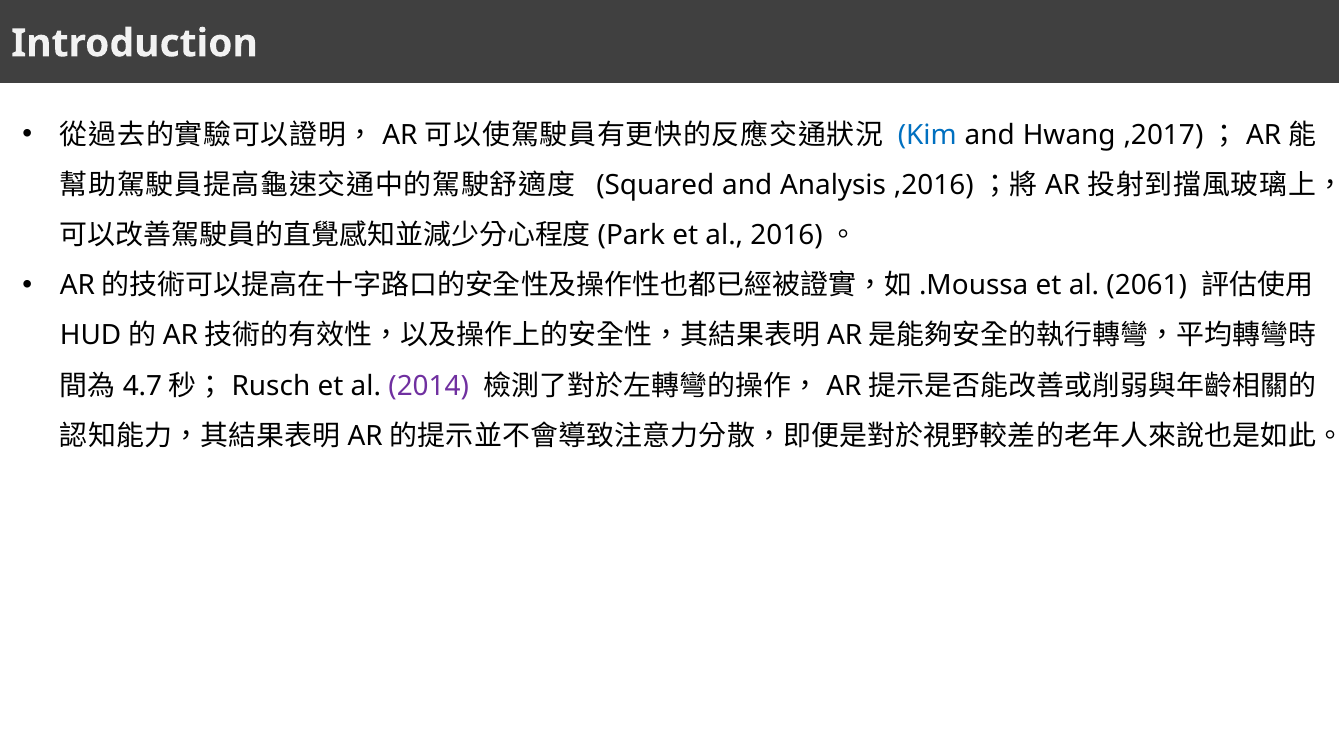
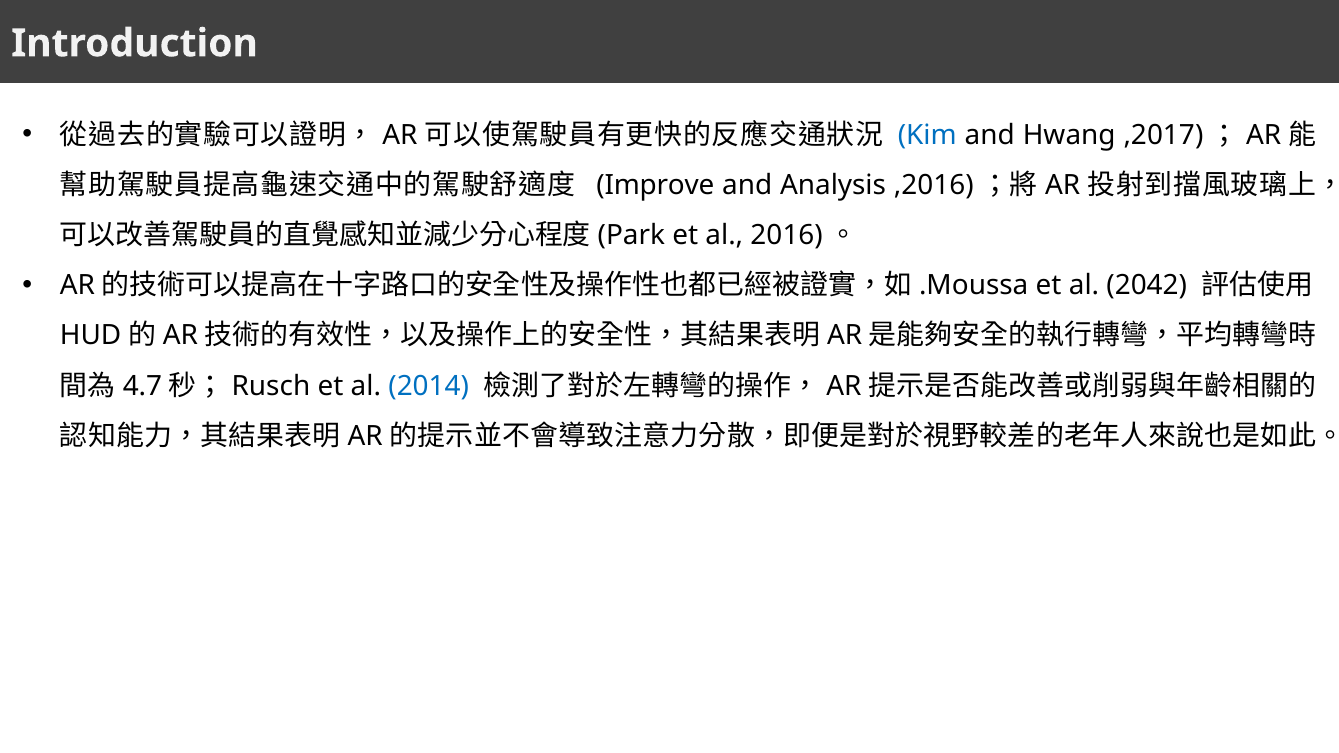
Squared: Squared -> Improve
2061: 2061 -> 2042
2014 colour: purple -> blue
